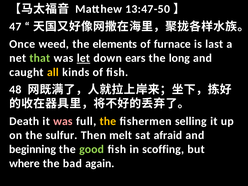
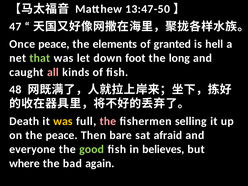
Once weed: weed -> peace
furnace: furnace -> granted
last: last -> hell
let underline: present -> none
ears: ears -> foot
all colour: yellow -> pink
was at (63, 121) colour: pink -> yellow
the at (108, 121) colour: yellow -> pink
the sulfur: sulfur -> peace
melt: melt -> bare
beginning: beginning -> everyone
scoffing: scoffing -> believes
